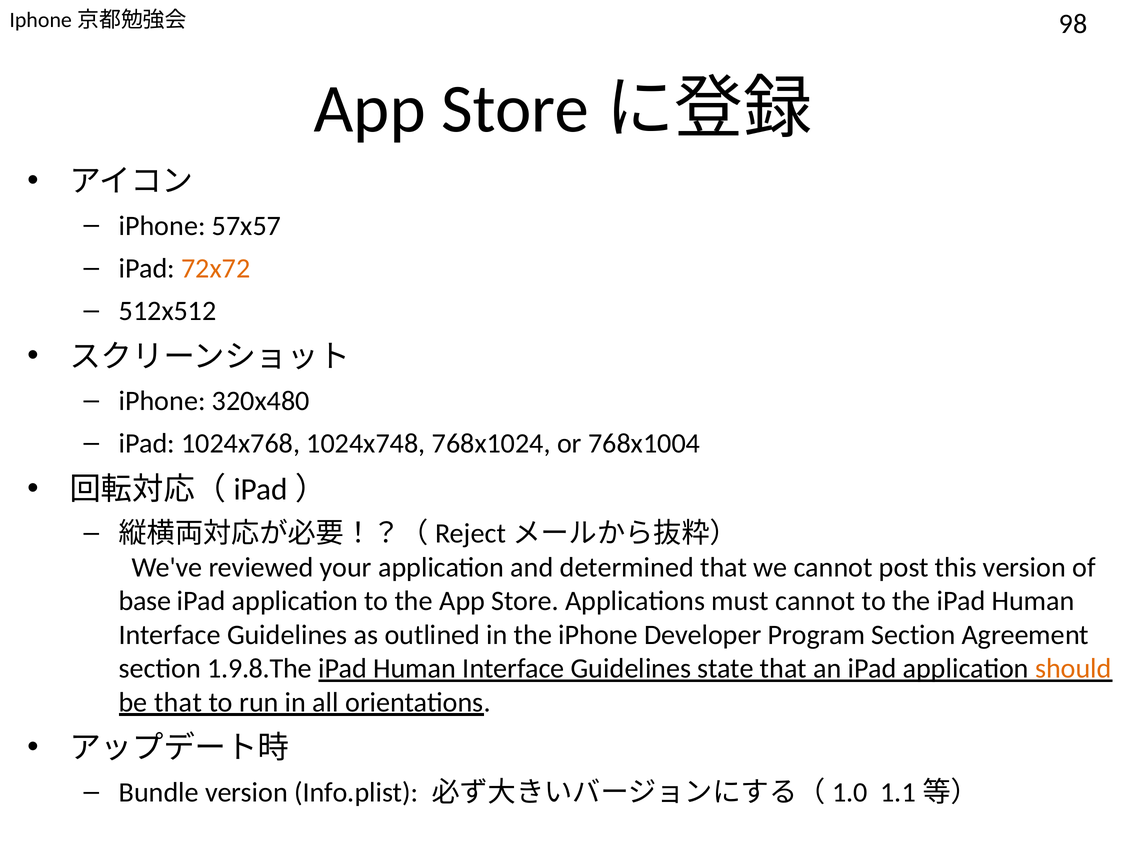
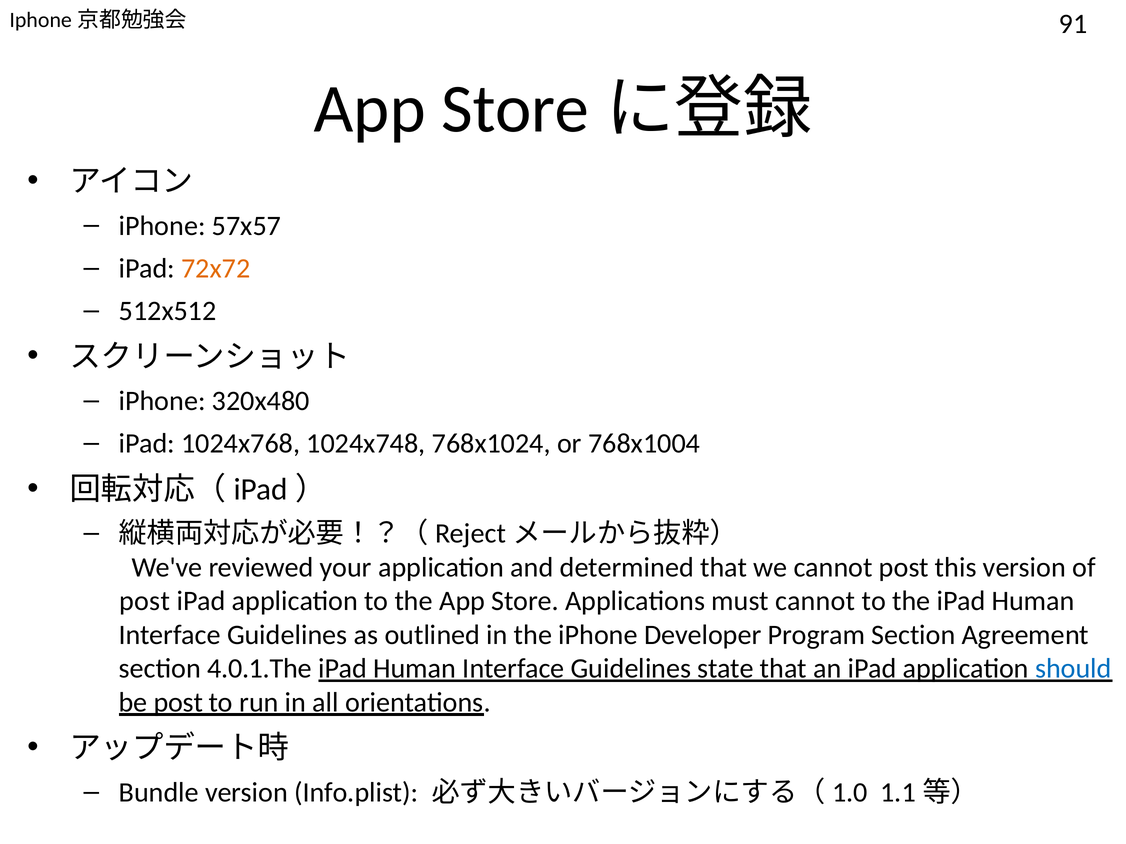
98: 98 -> 91
base at (145, 601): base -> post
1.9.8.The: 1.9.8.The -> 4.0.1.The
should colour: orange -> blue
be that: that -> post
